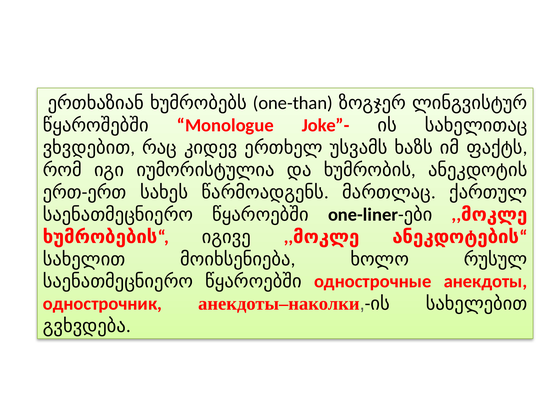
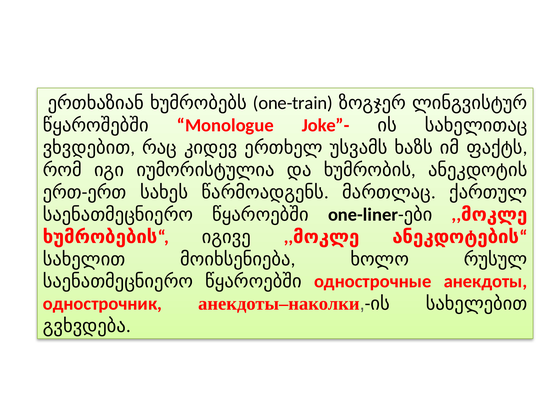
one-than: one-than -> one-train
